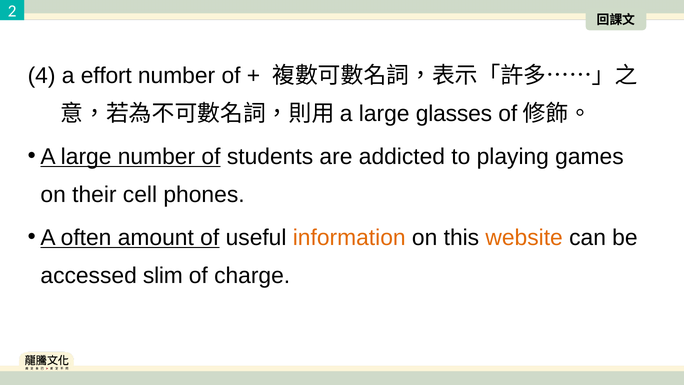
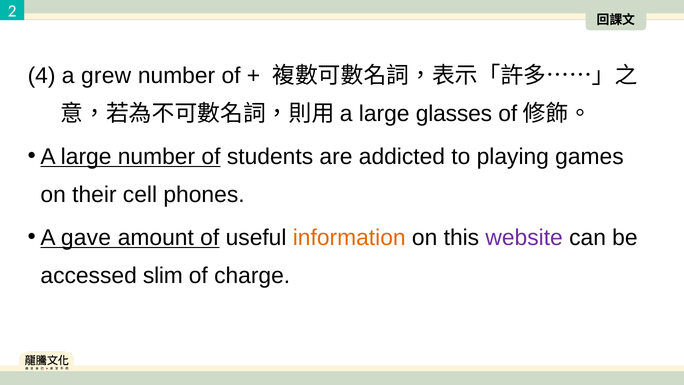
effort: effort -> grew
often: often -> gave
website colour: orange -> purple
